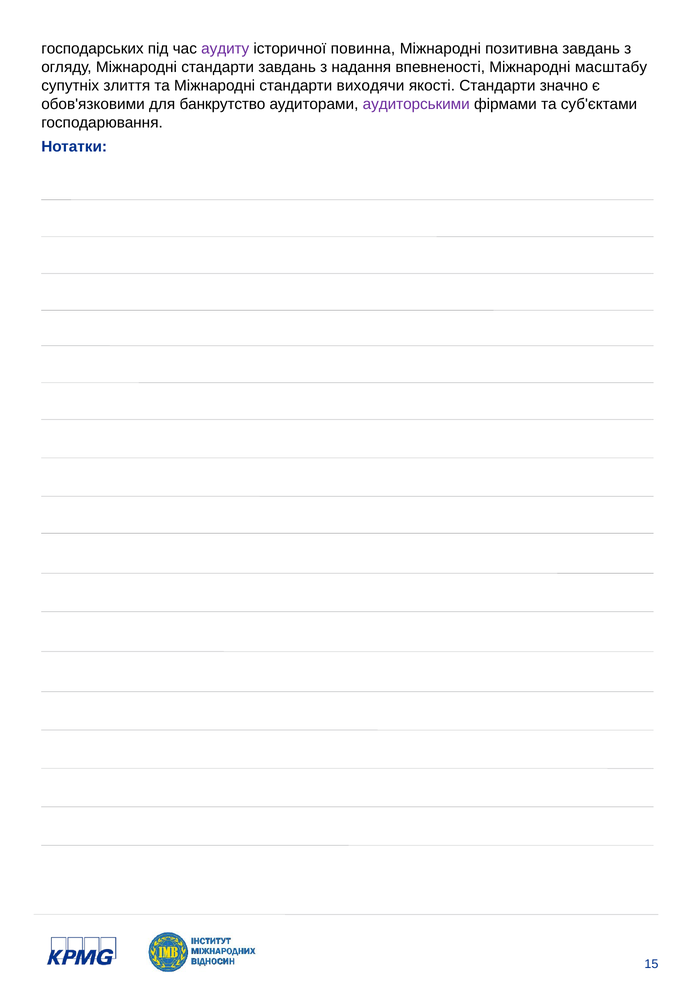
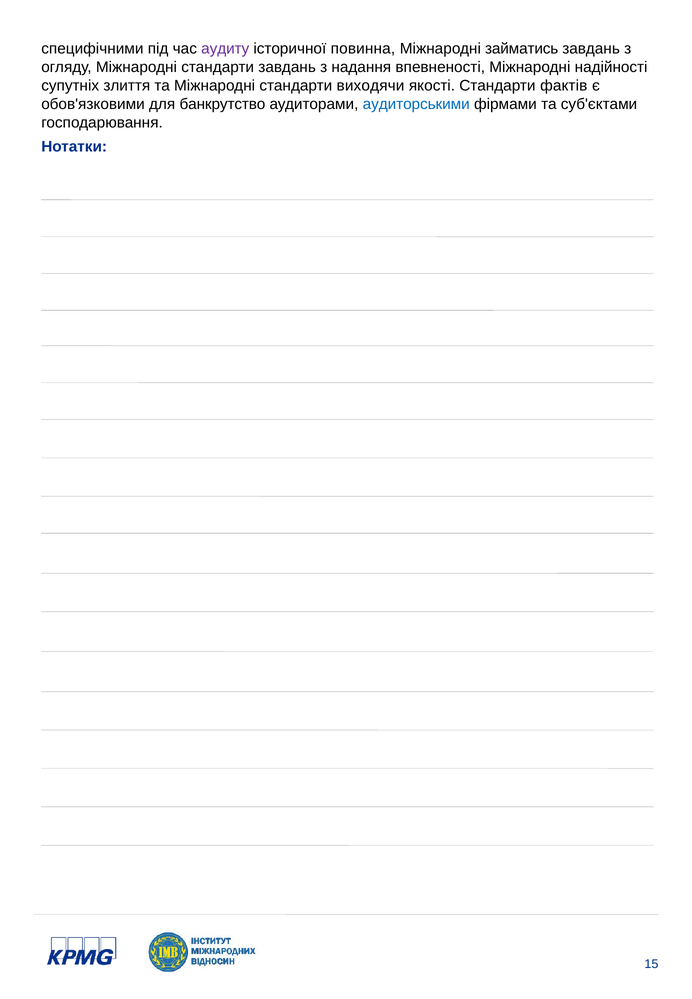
господарських: господарських -> специфічними
позитивна: позитивна -> займатись
масштабу: масштабу -> надійності
значно: значно -> фактів
аудиторськими colour: purple -> blue
